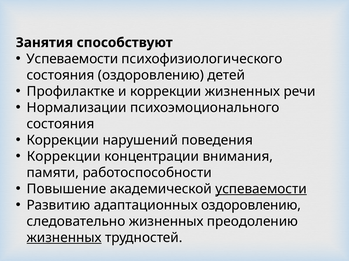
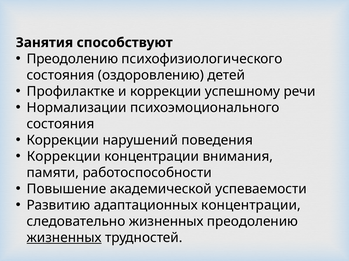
Успеваемости at (72, 59): Успеваемости -> Преодолению
коррекции жизненных: жизненных -> успешному
успеваемости at (261, 189) underline: present -> none
адаптационных оздоровлению: оздоровлению -> концентрации
